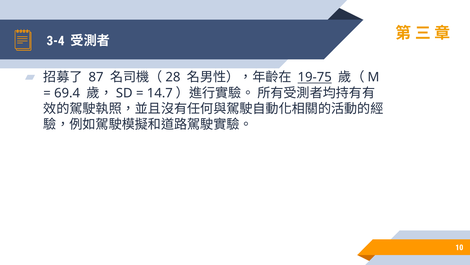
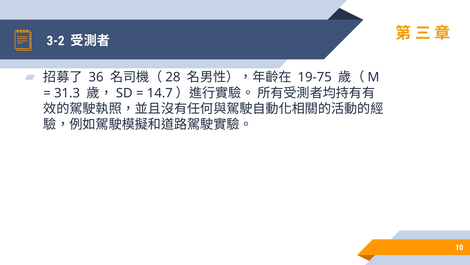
3-4: 3-4 -> 3-2
87: 87 -> 36
19-75 underline: present -> none
69.4: 69.4 -> 31.3
